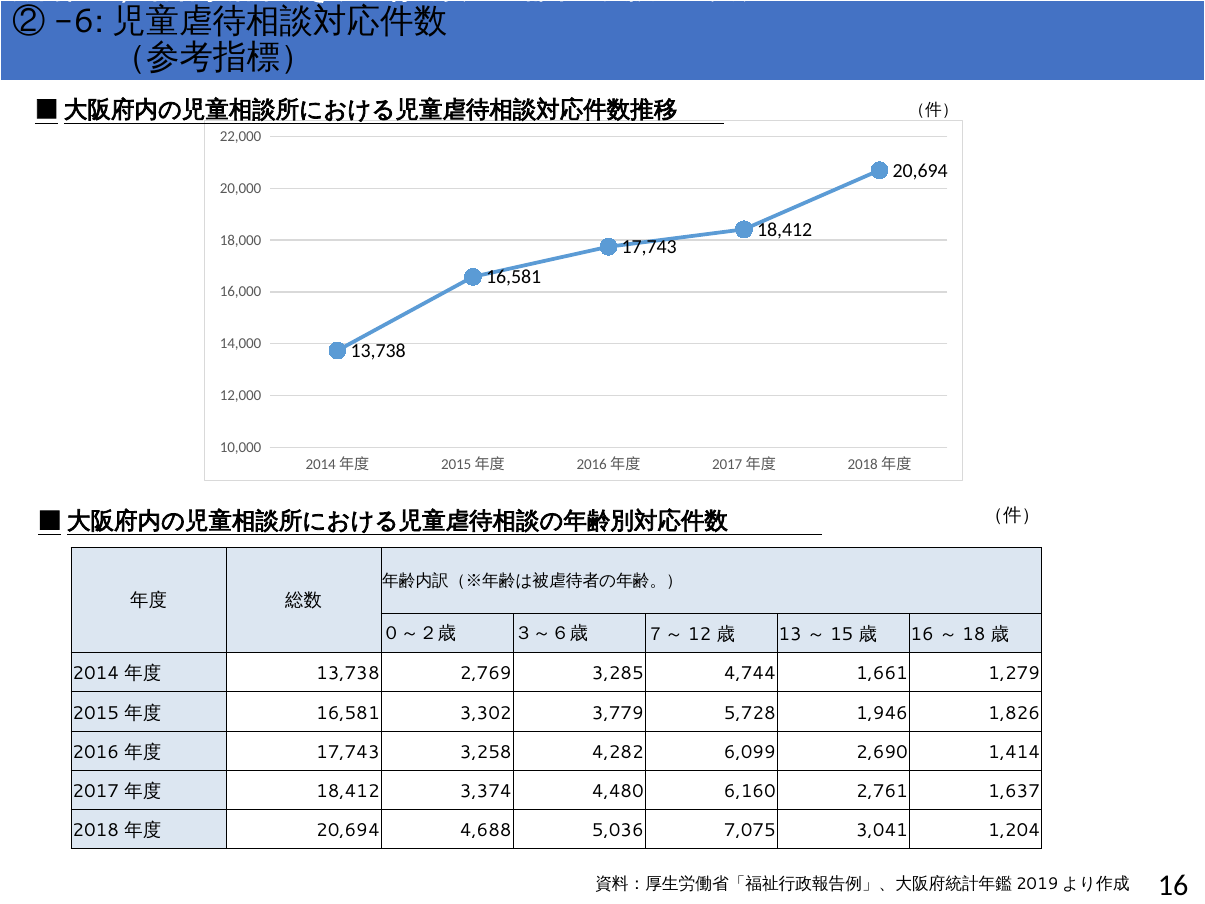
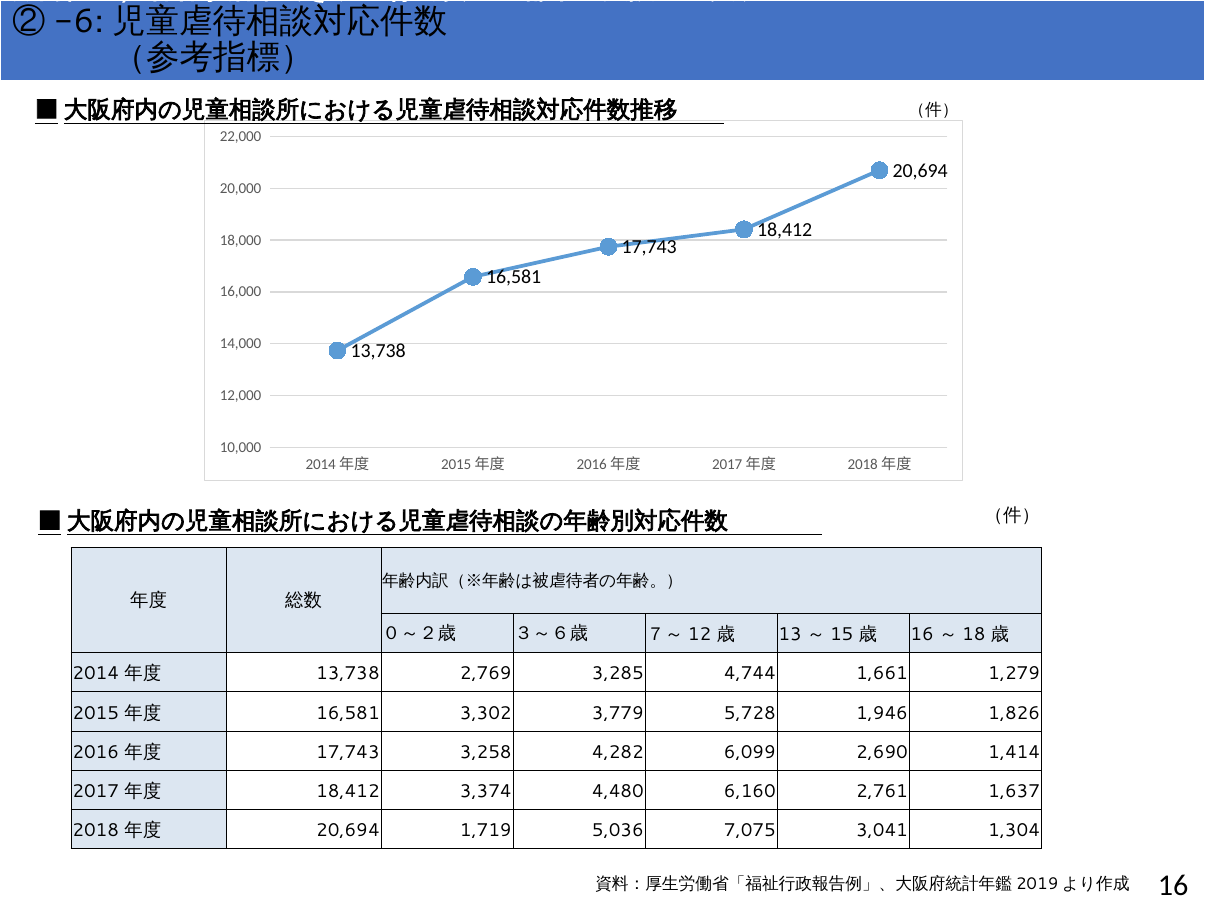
4,688: 4,688 -> 1,719
1,204: 1,204 -> 1,304
